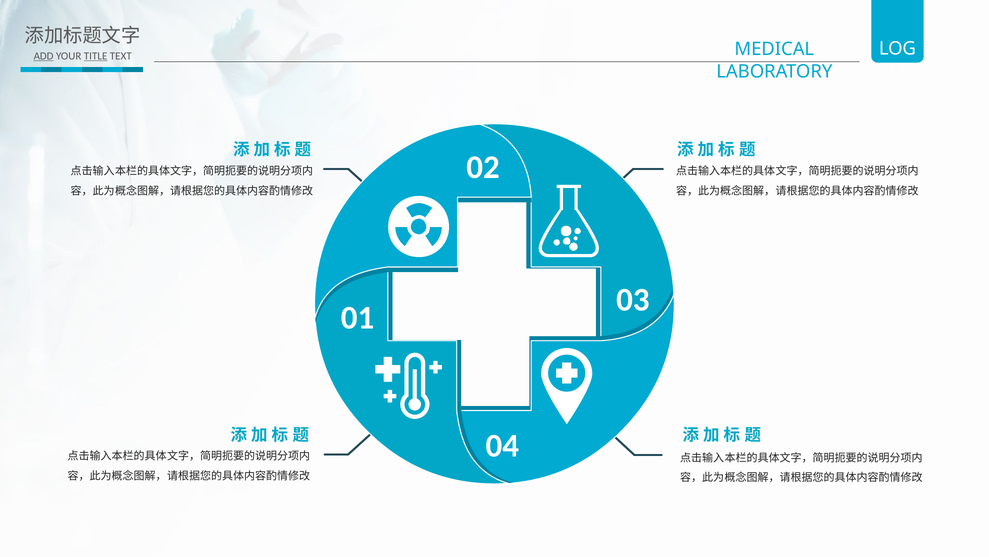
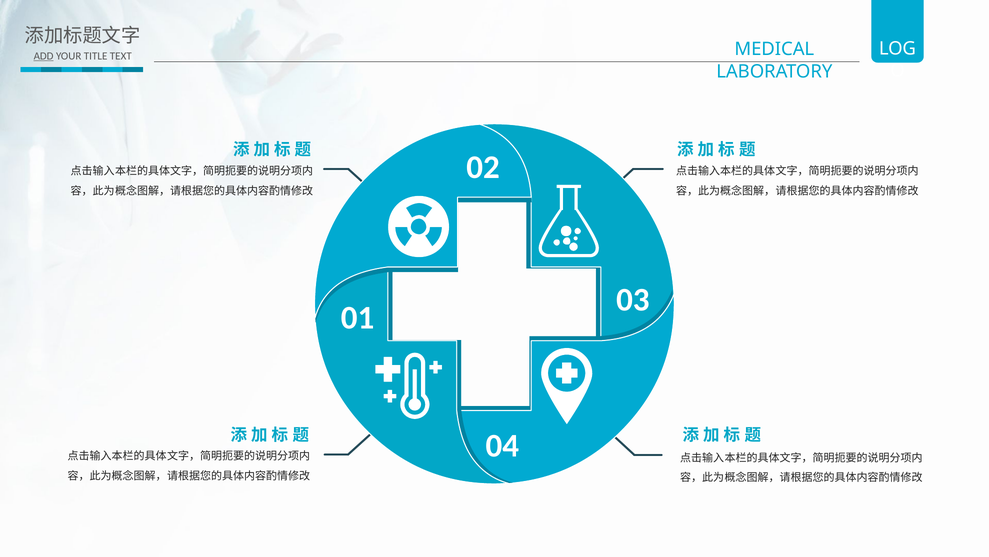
TITLE underline: present -> none
